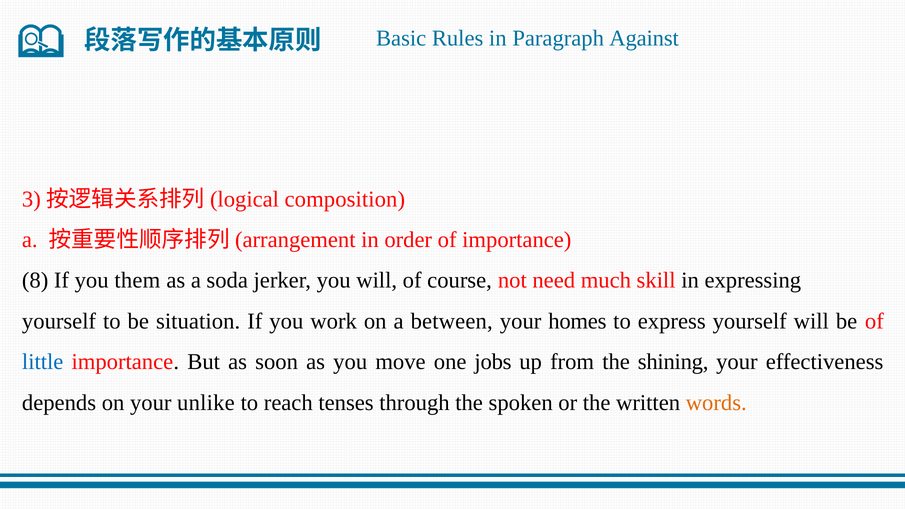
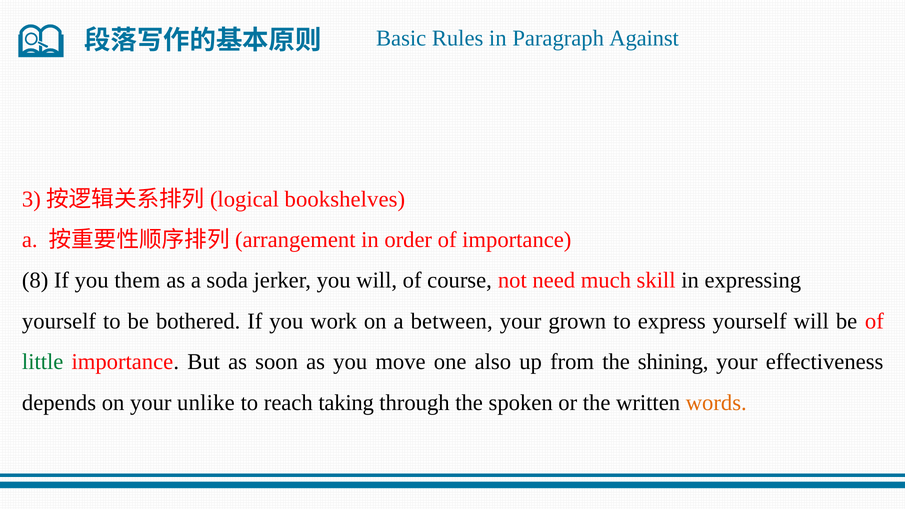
composition: composition -> bookshelves
situation: situation -> bothered
homes: homes -> grown
little colour: blue -> green
jobs: jobs -> also
tenses: tenses -> taking
